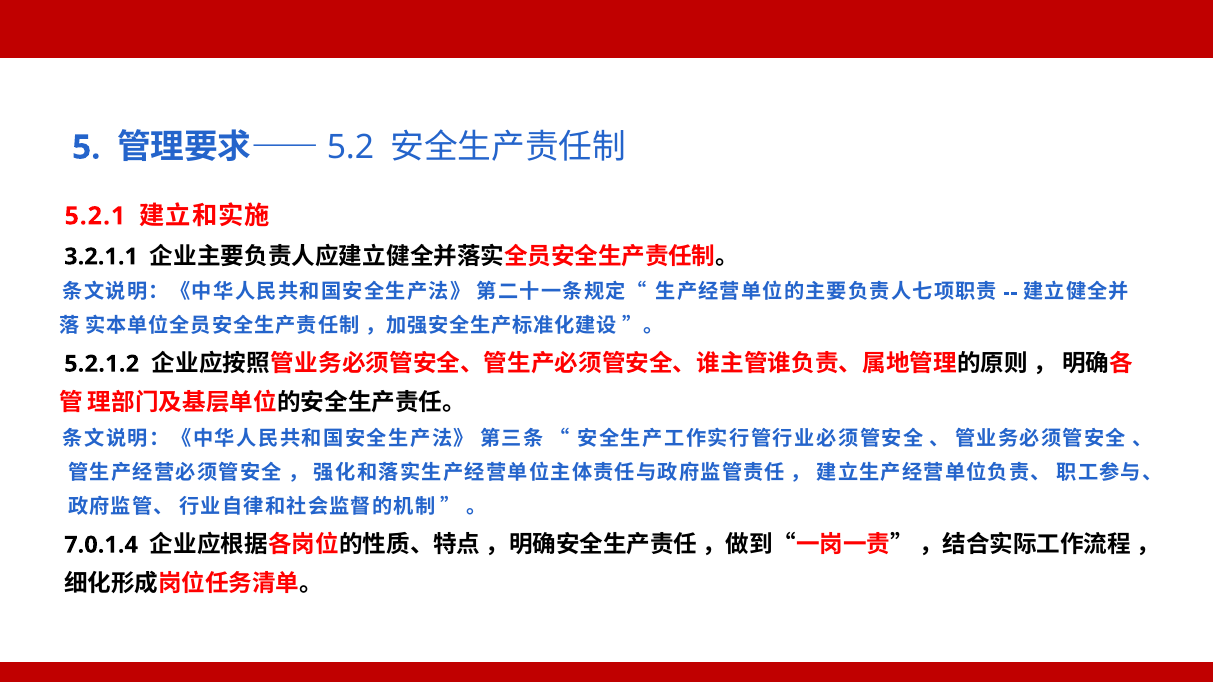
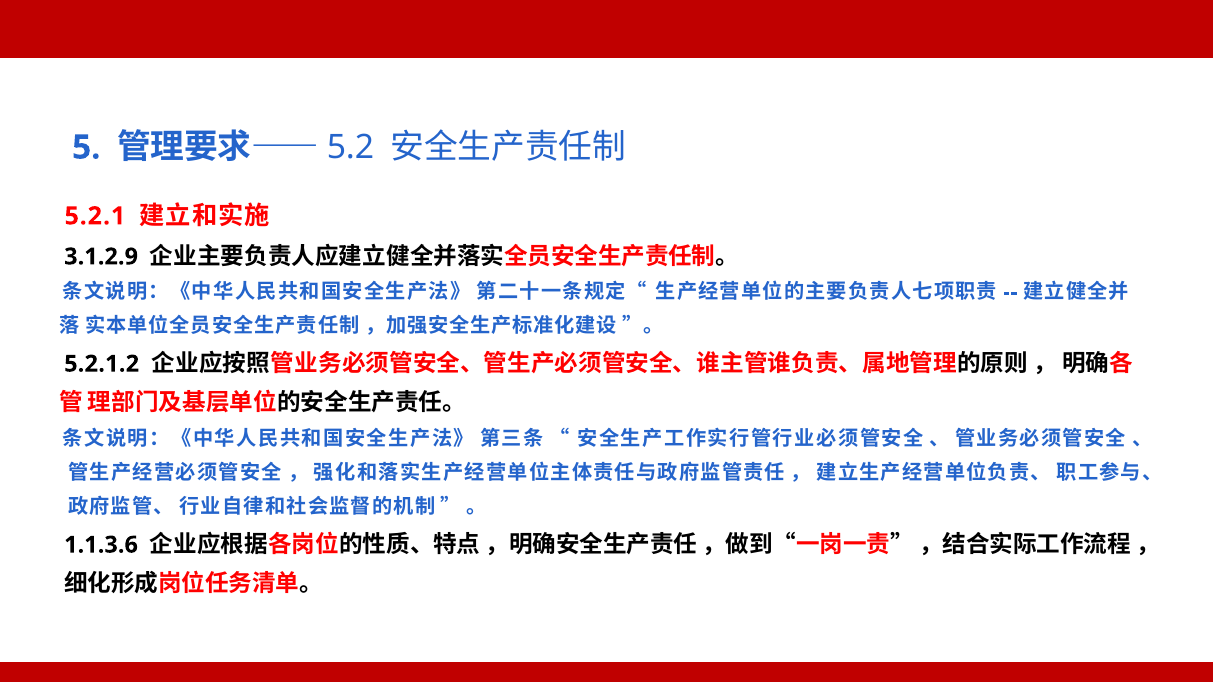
3.2.1.1: 3.2.1.1 -> 3.1.2.9
7.0.1.4: 7.0.1.4 -> 1.1.3.6
